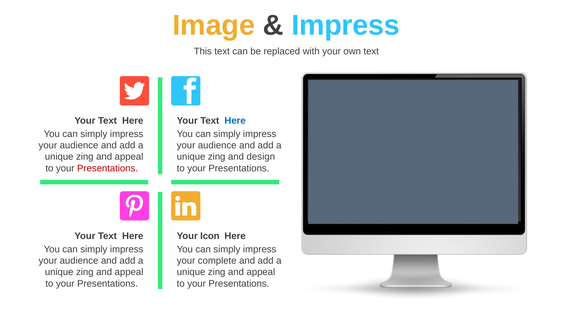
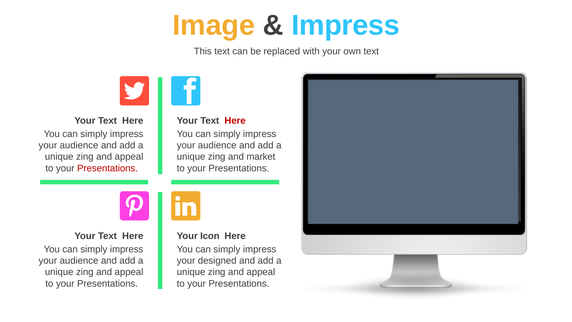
Here at (235, 121) colour: blue -> red
design: design -> market
complete: complete -> designed
